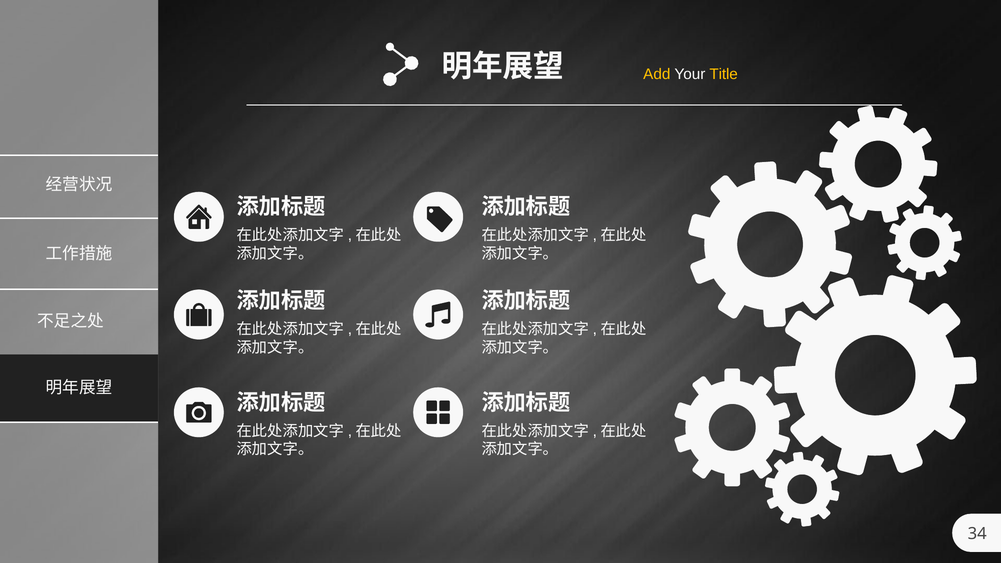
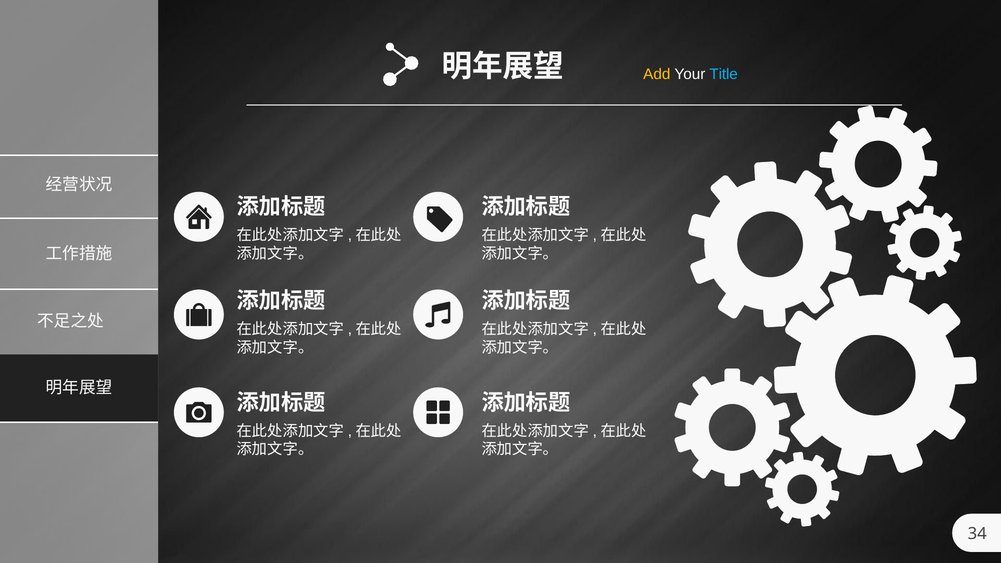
Title colour: yellow -> light blue
